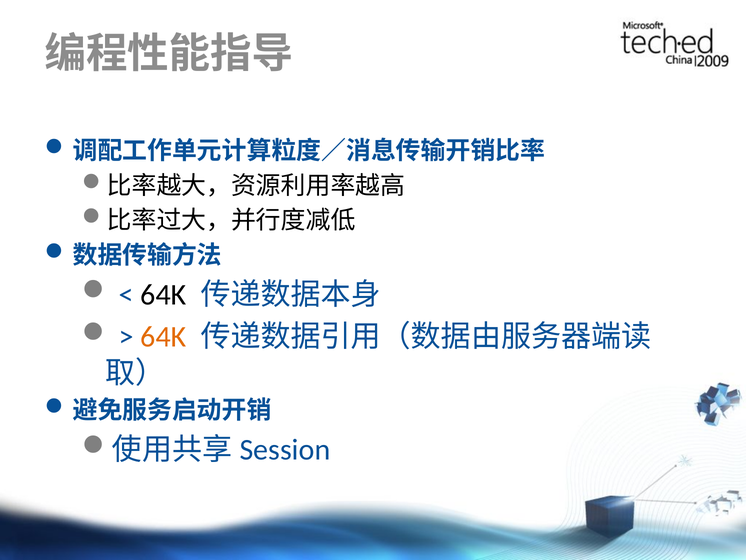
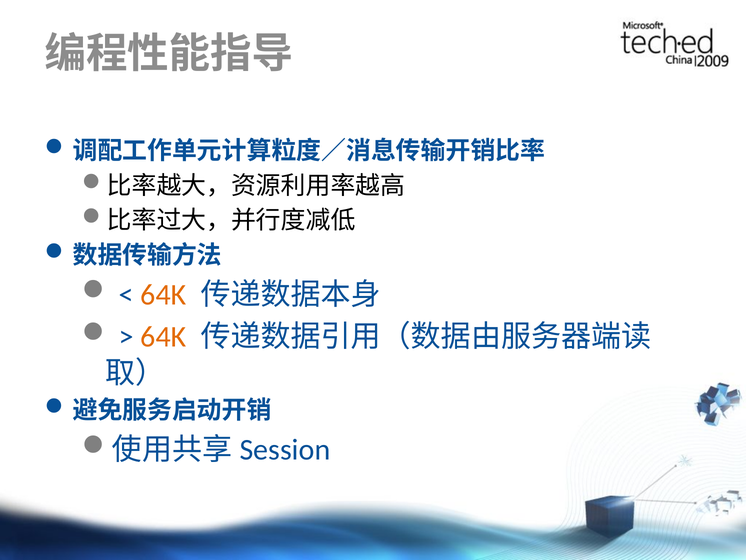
64K at (163, 295) colour: black -> orange
